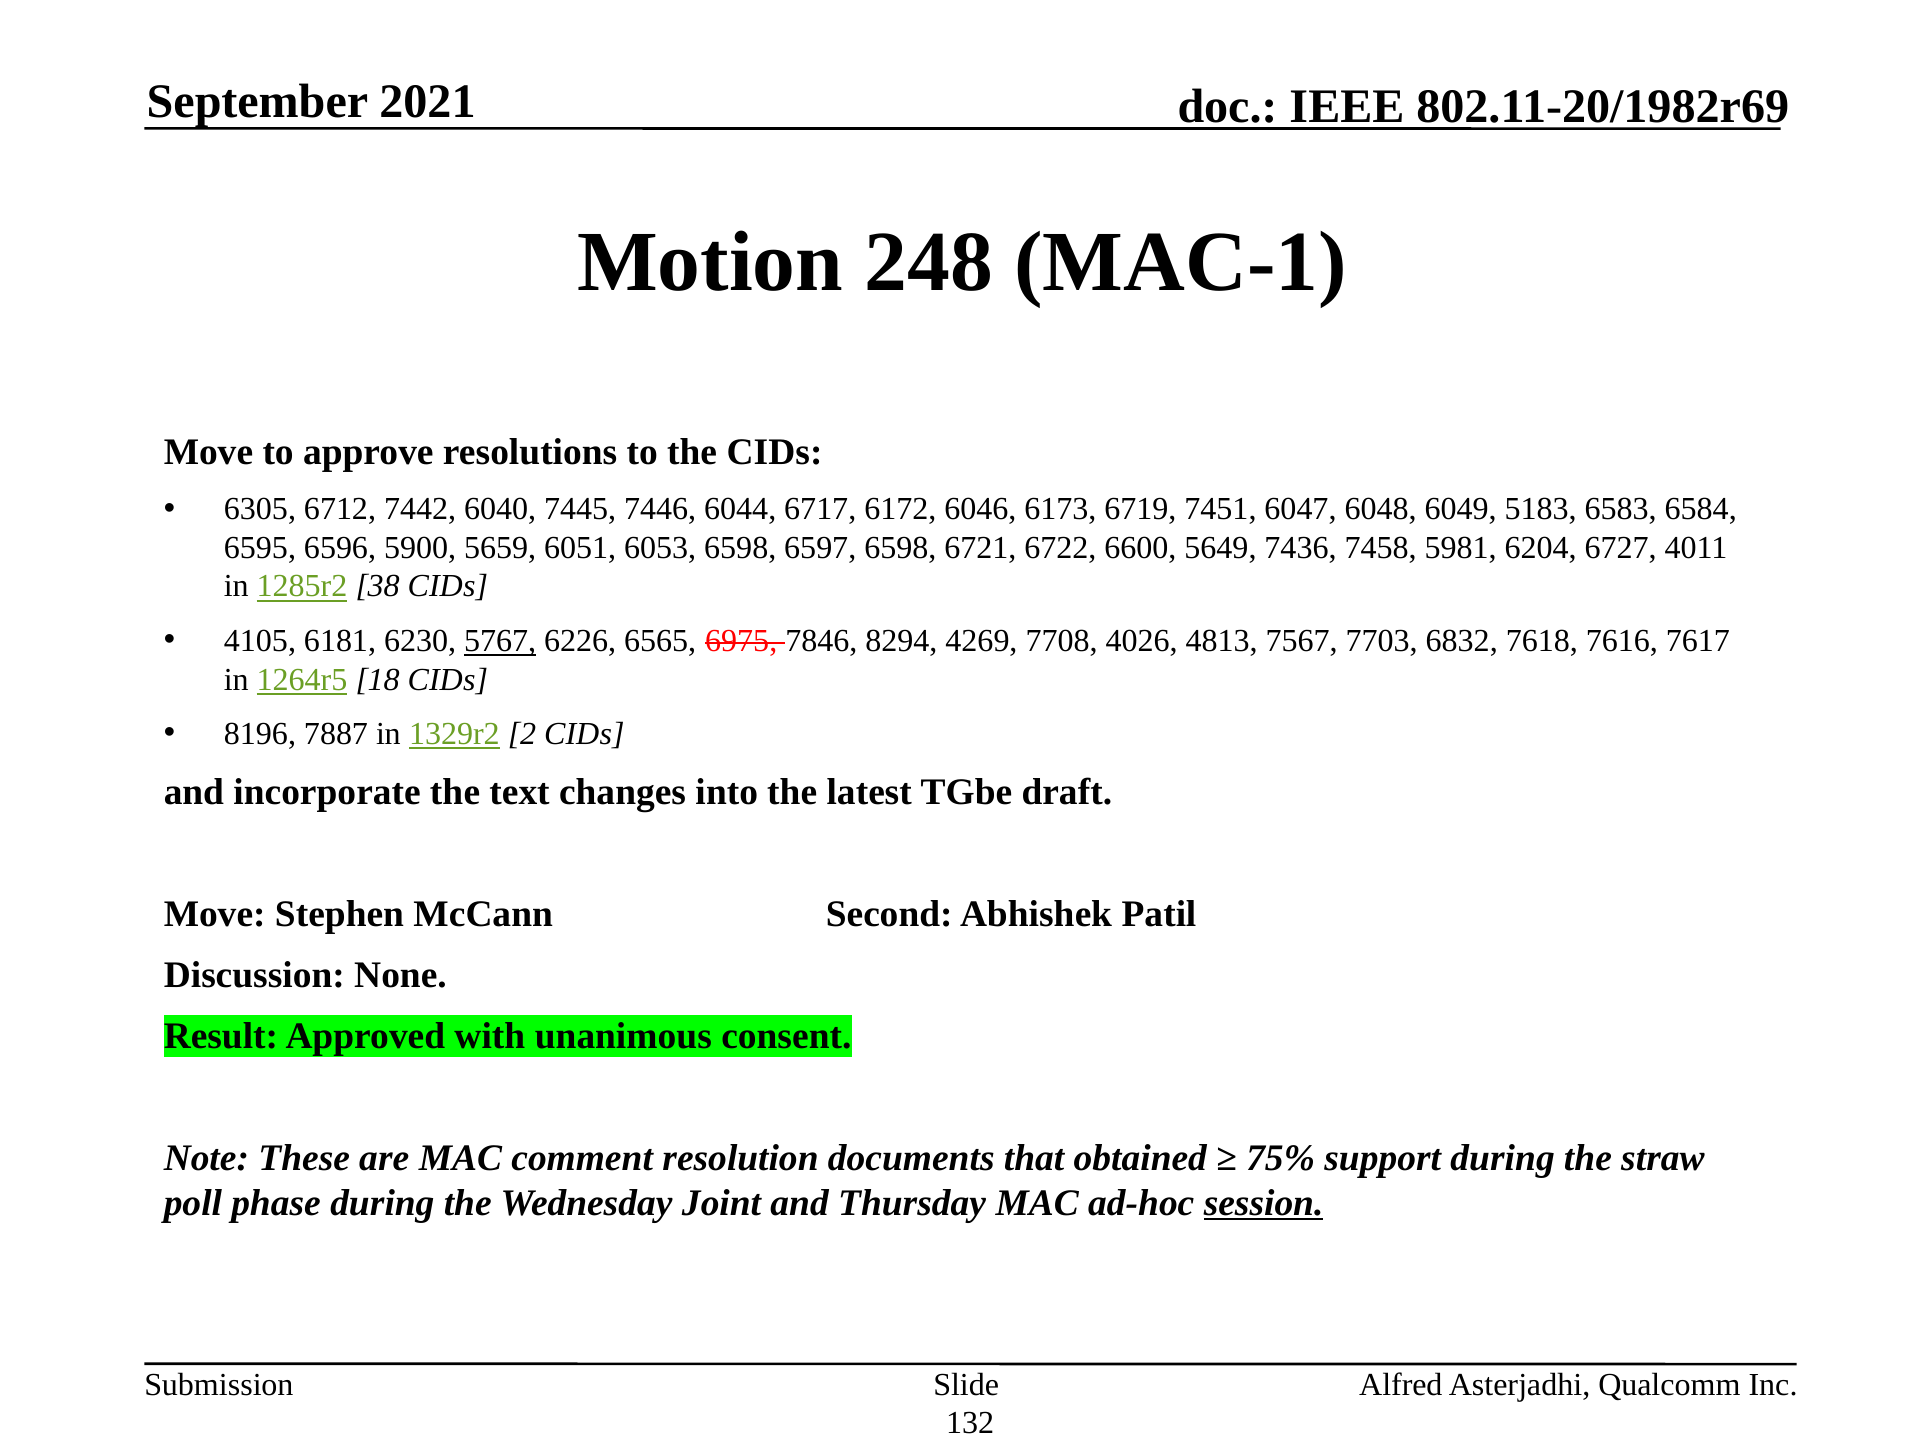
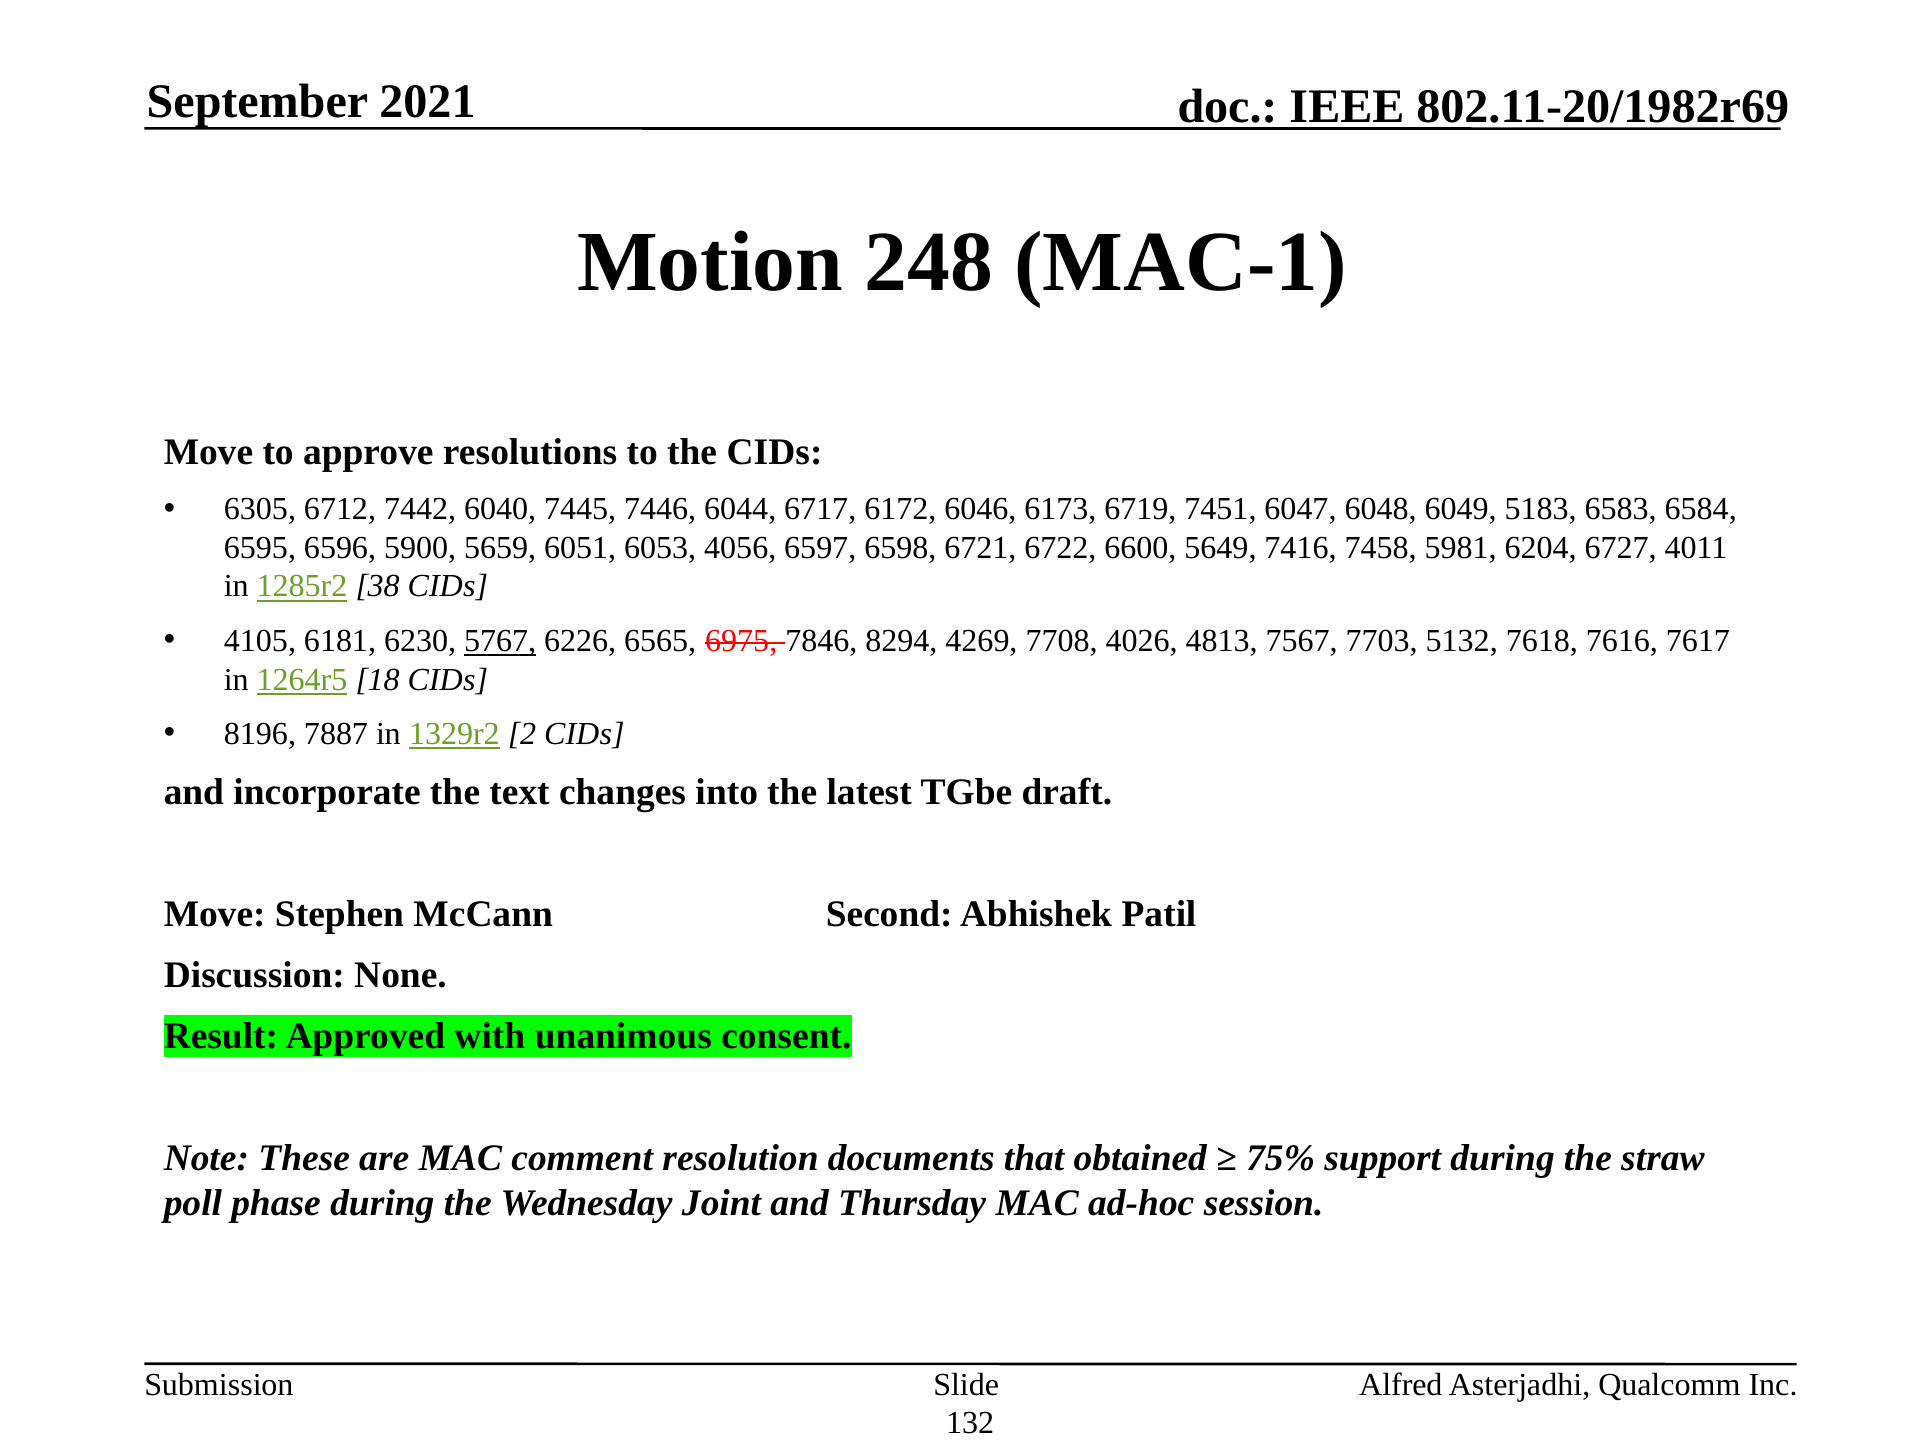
6053 6598: 6598 -> 4056
7436: 7436 -> 7416
6832: 6832 -> 5132
session underline: present -> none
